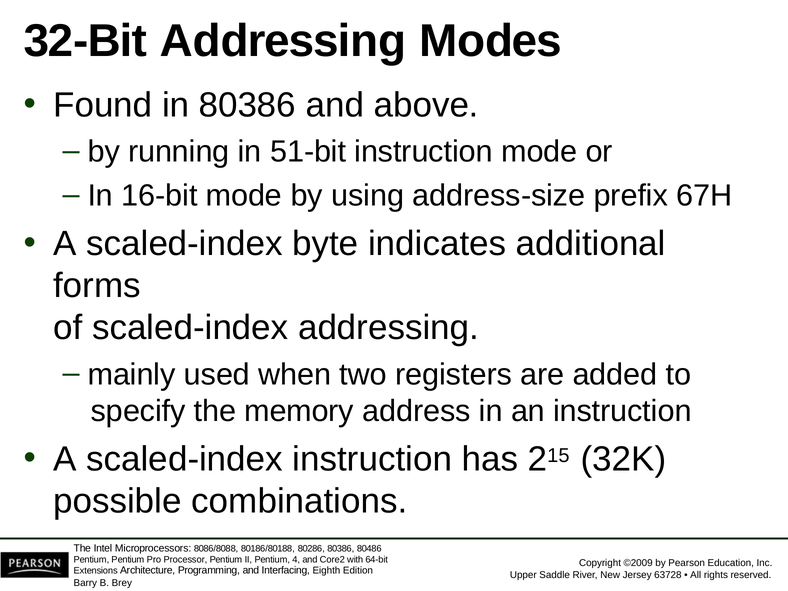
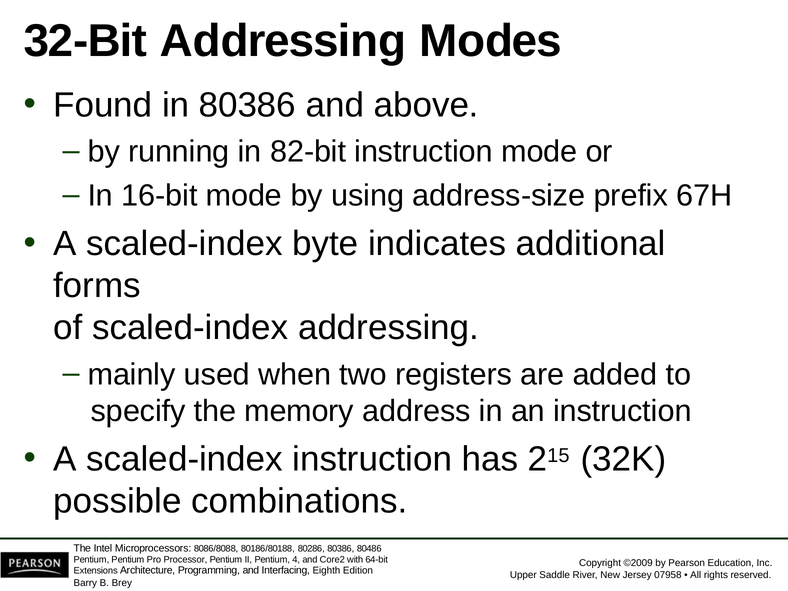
51-bit: 51-bit -> 82-bit
63728: 63728 -> 07958
